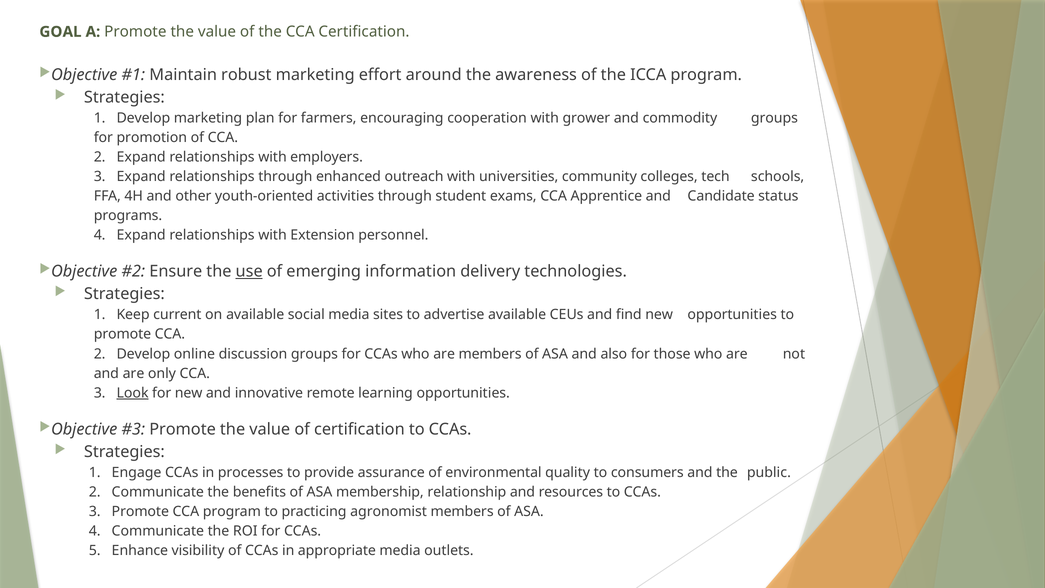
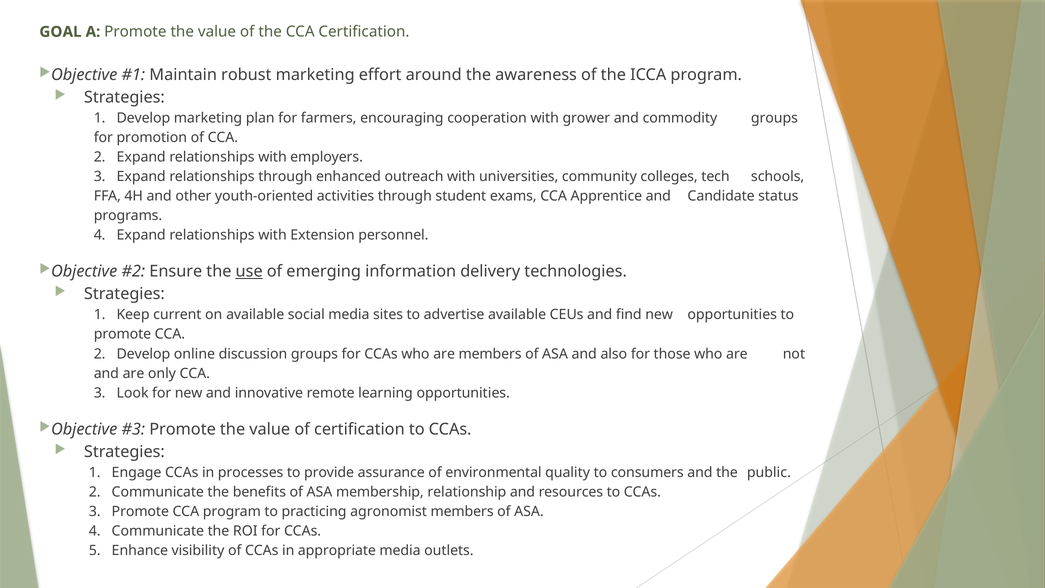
Look underline: present -> none
